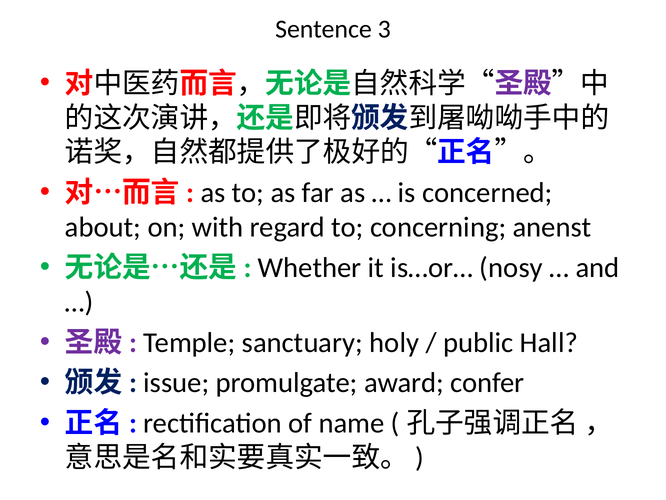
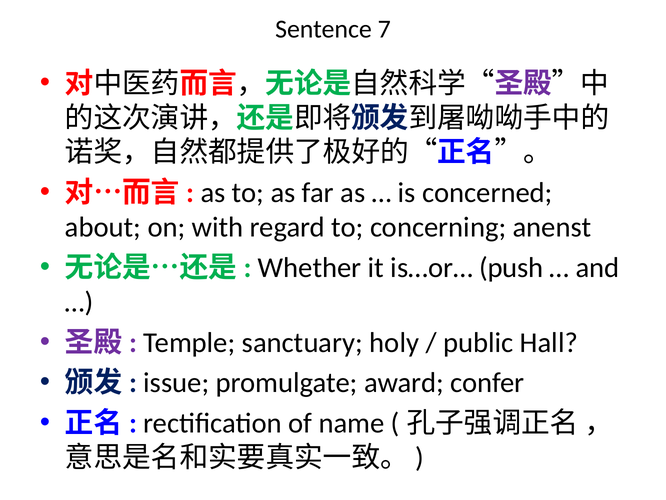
3: 3 -> 7
nosy: nosy -> push
